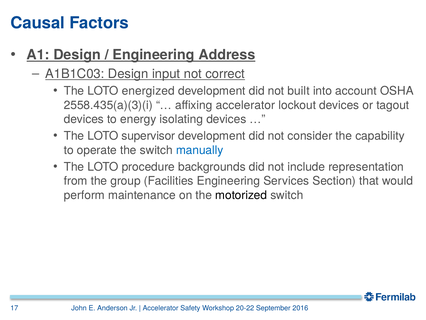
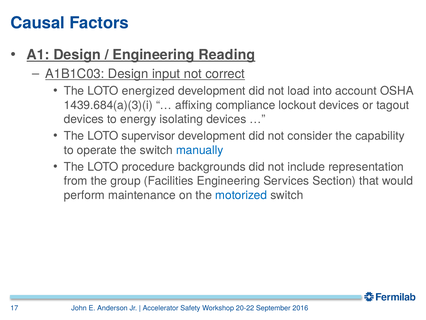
Address: Address -> Reading
built: built -> load
2558.435(a)(3)(i: 2558.435(a)(3)(i -> 1439.684(a)(3)(i
affixing accelerator: accelerator -> compliance
motorized colour: black -> blue
